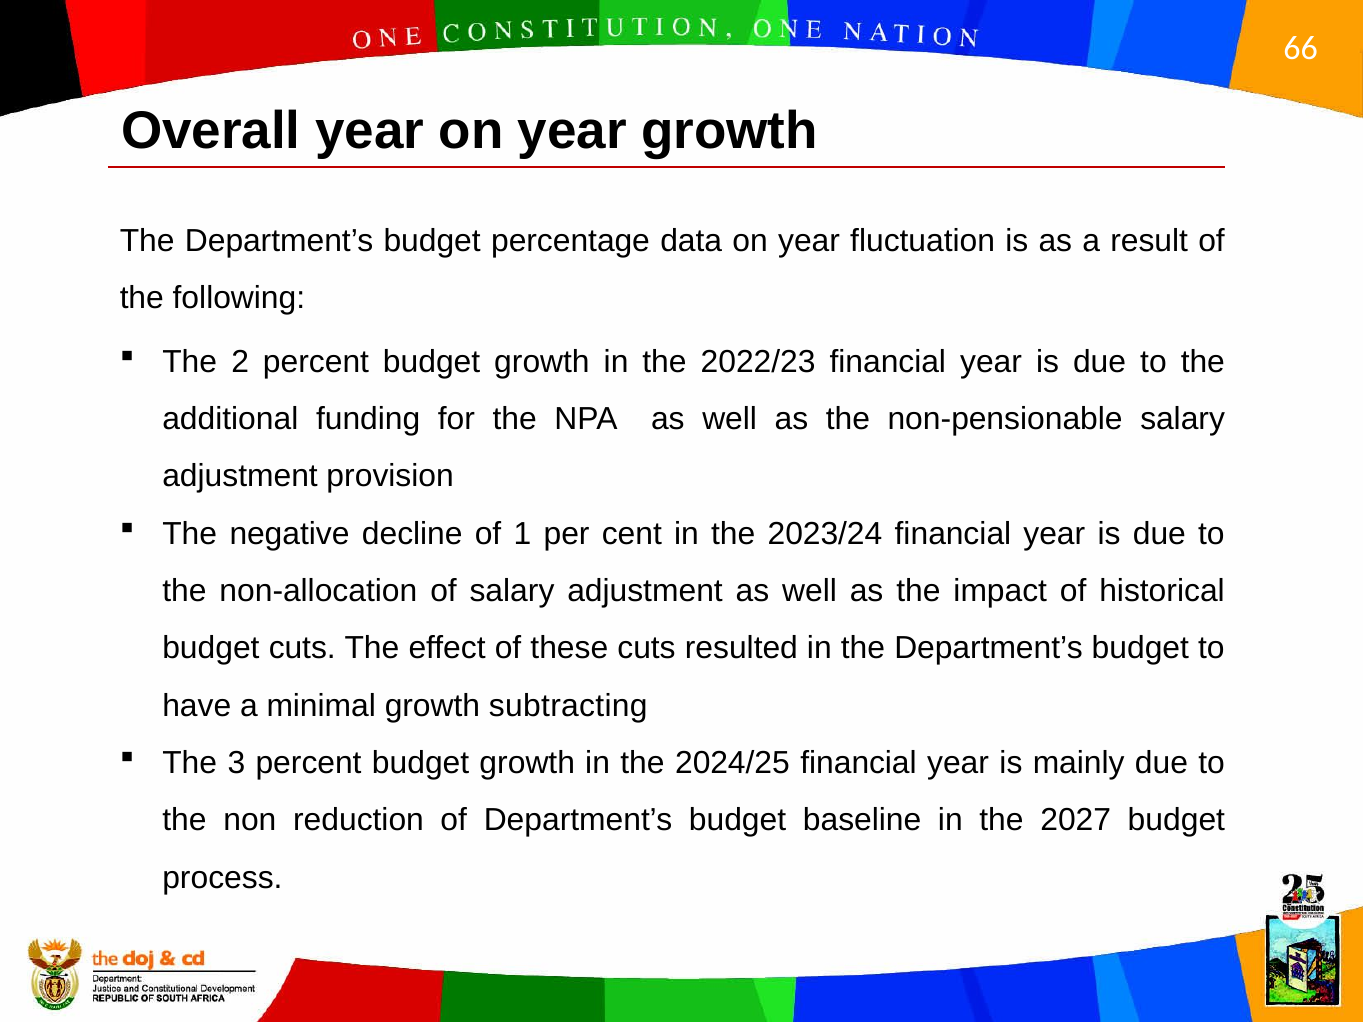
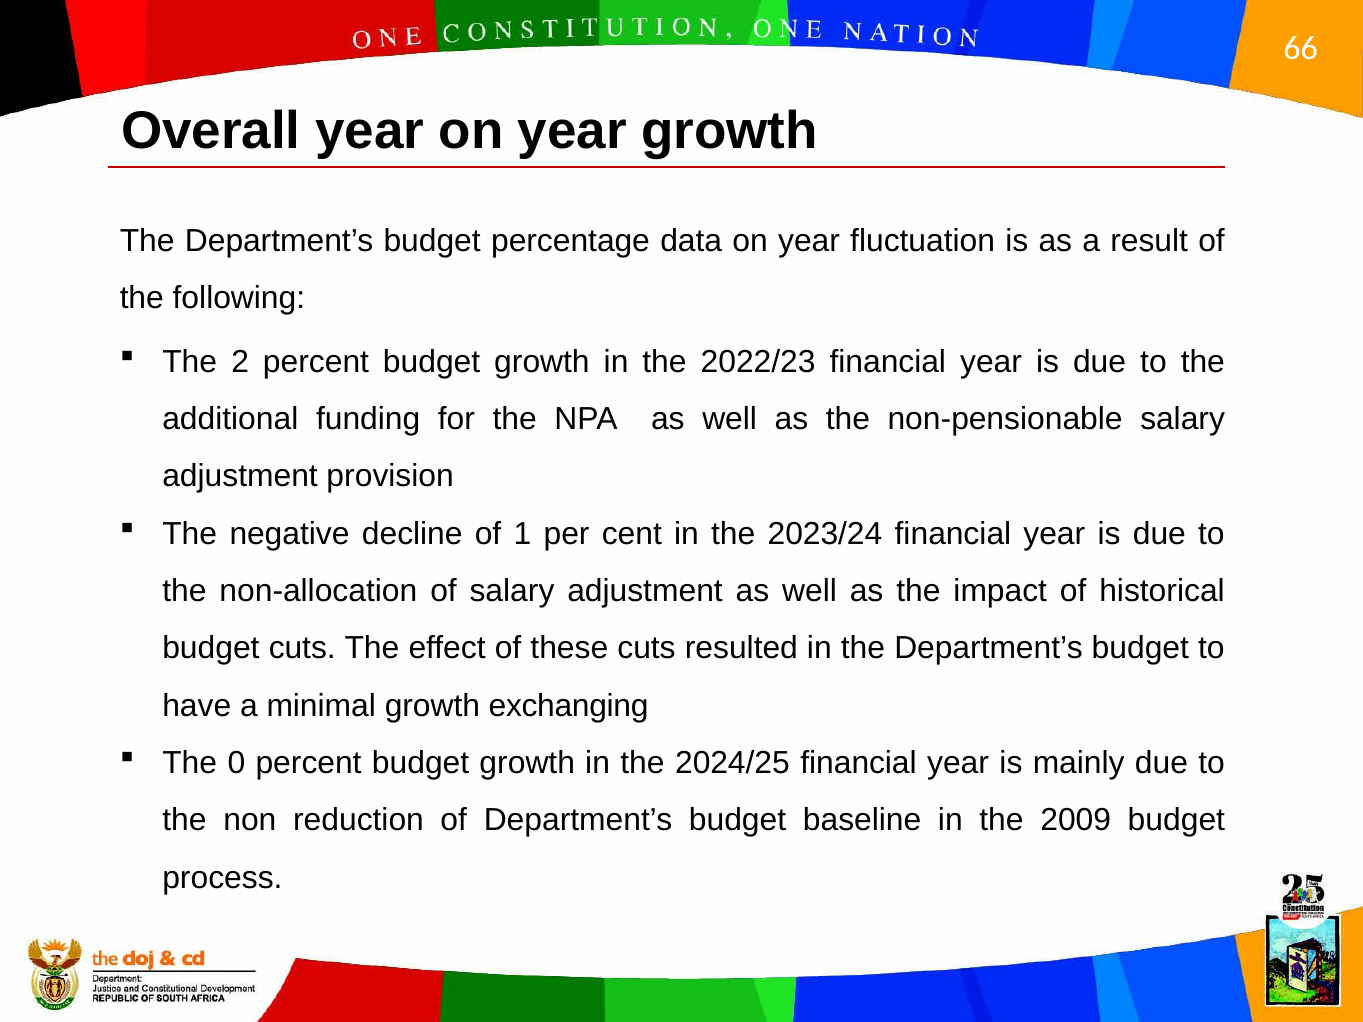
subtracting: subtracting -> exchanging
3: 3 -> 0
2027: 2027 -> 2009
